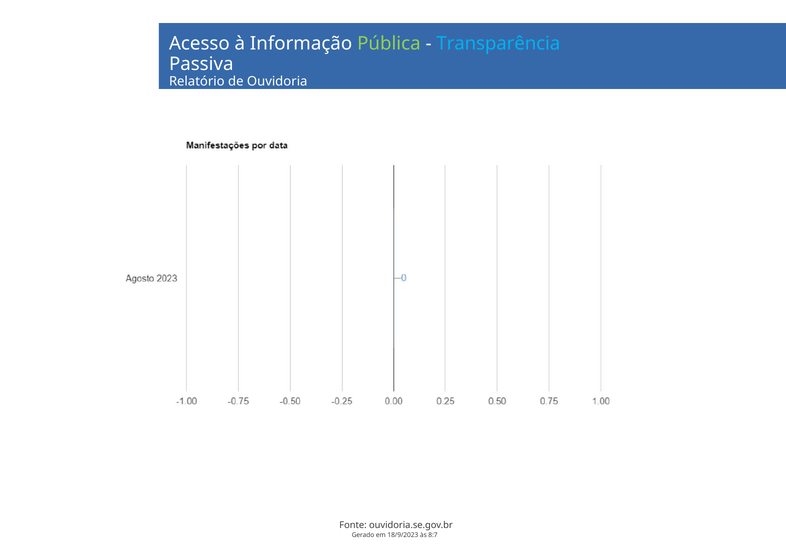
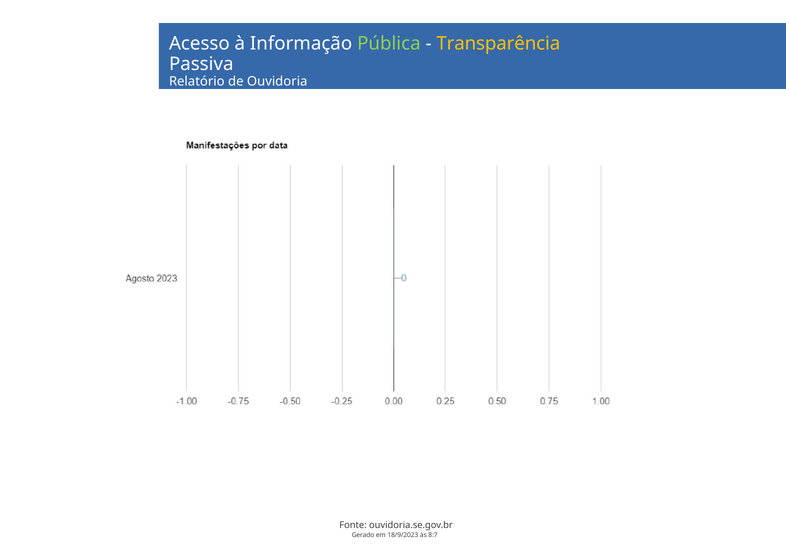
Transparência colour: light blue -> yellow
